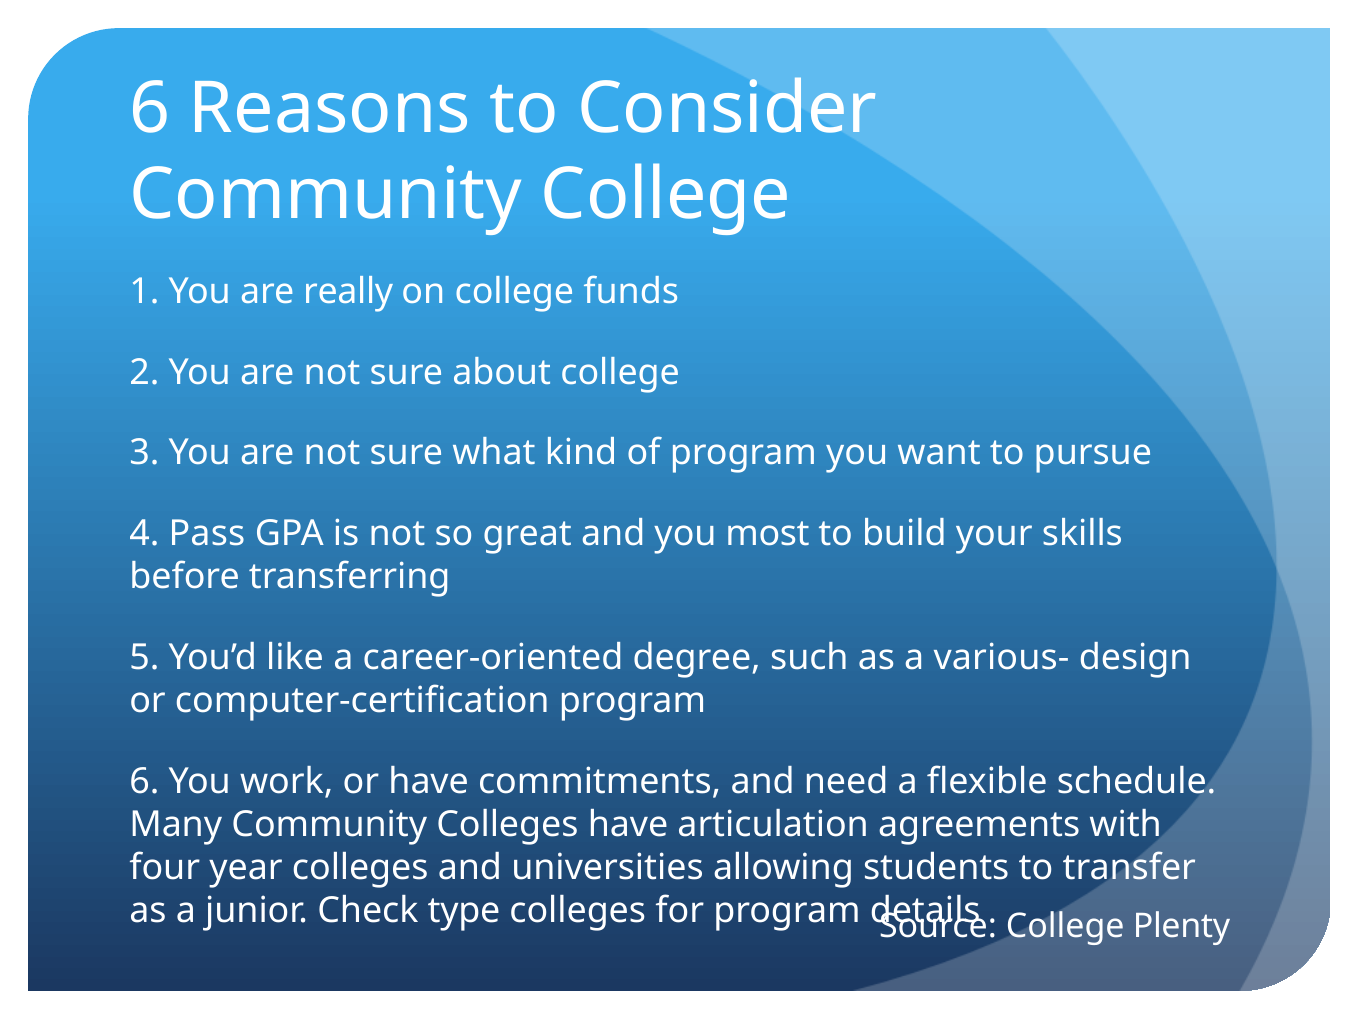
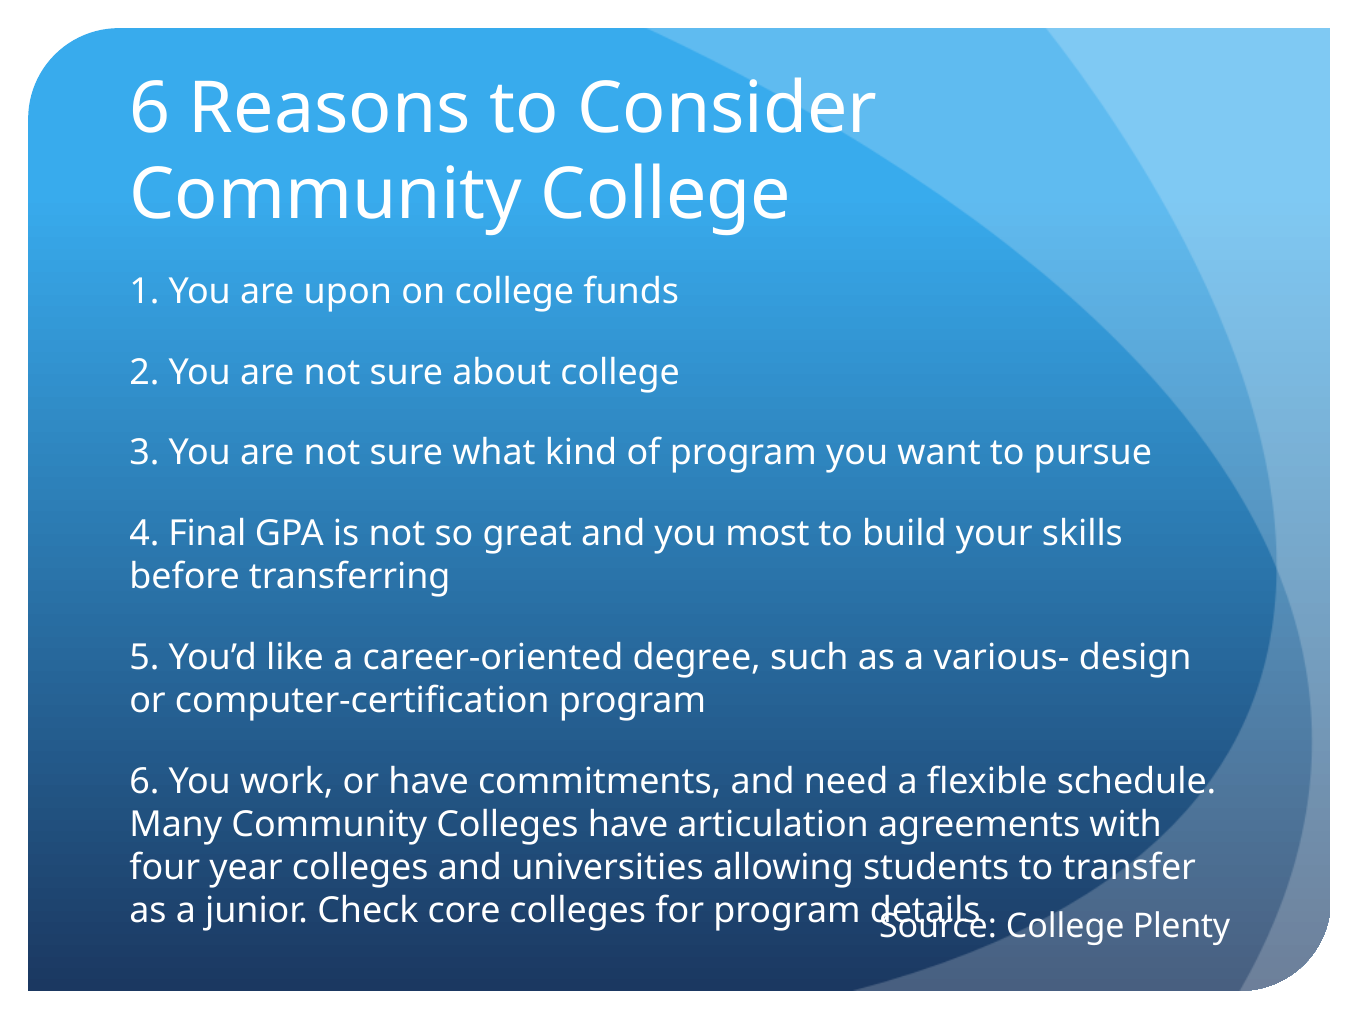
really: really -> upon
Pass: Pass -> Final
type: type -> core
